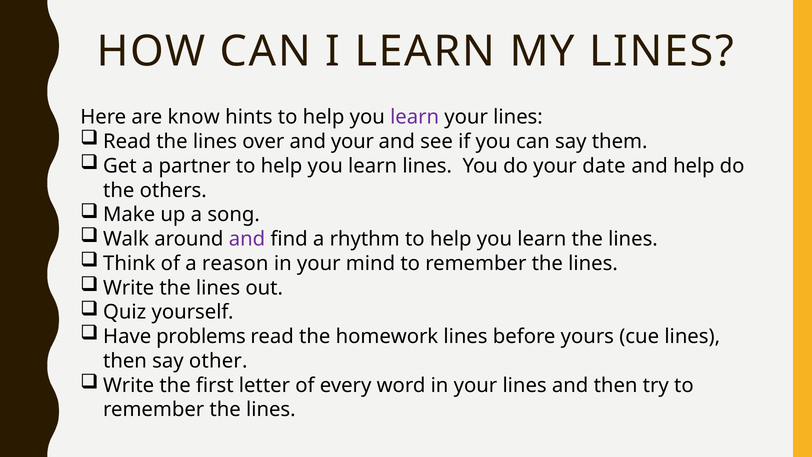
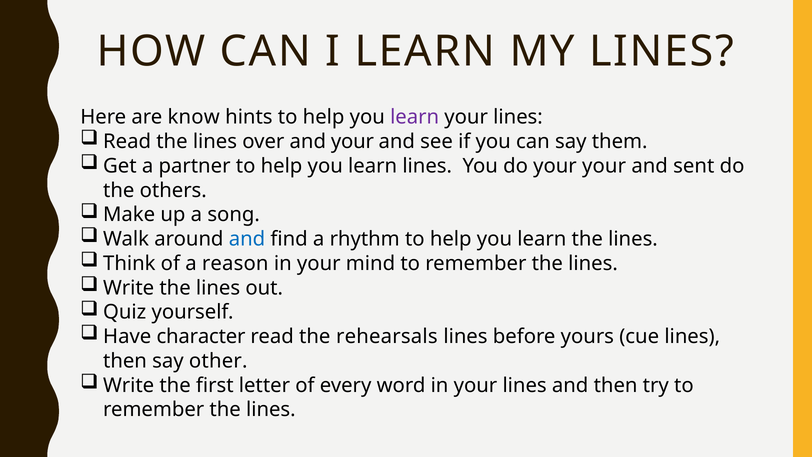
your date: date -> your
and help: help -> sent
and at (247, 239) colour: purple -> blue
problems: problems -> character
homework: homework -> rehearsals
